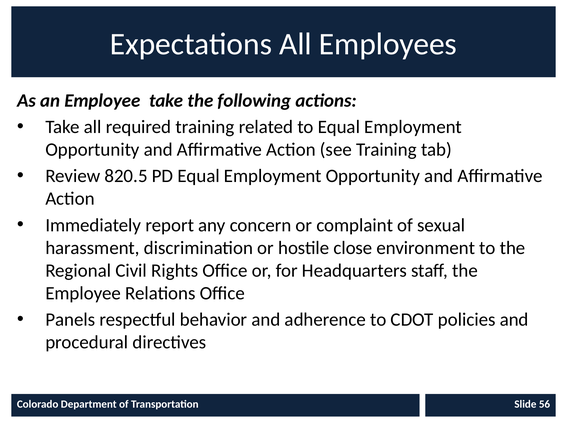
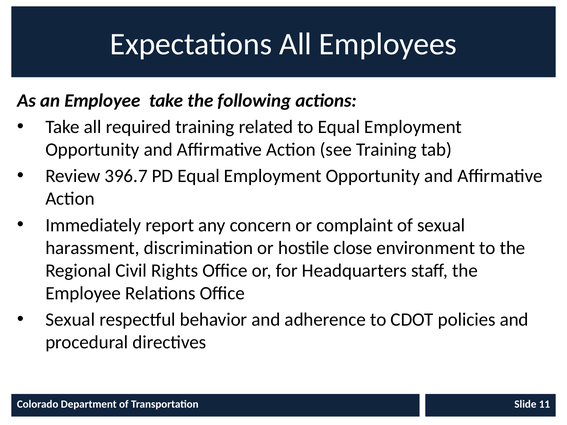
820.5: 820.5 -> 396.7
Panels at (70, 320): Panels -> Sexual
56: 56 -> 11
